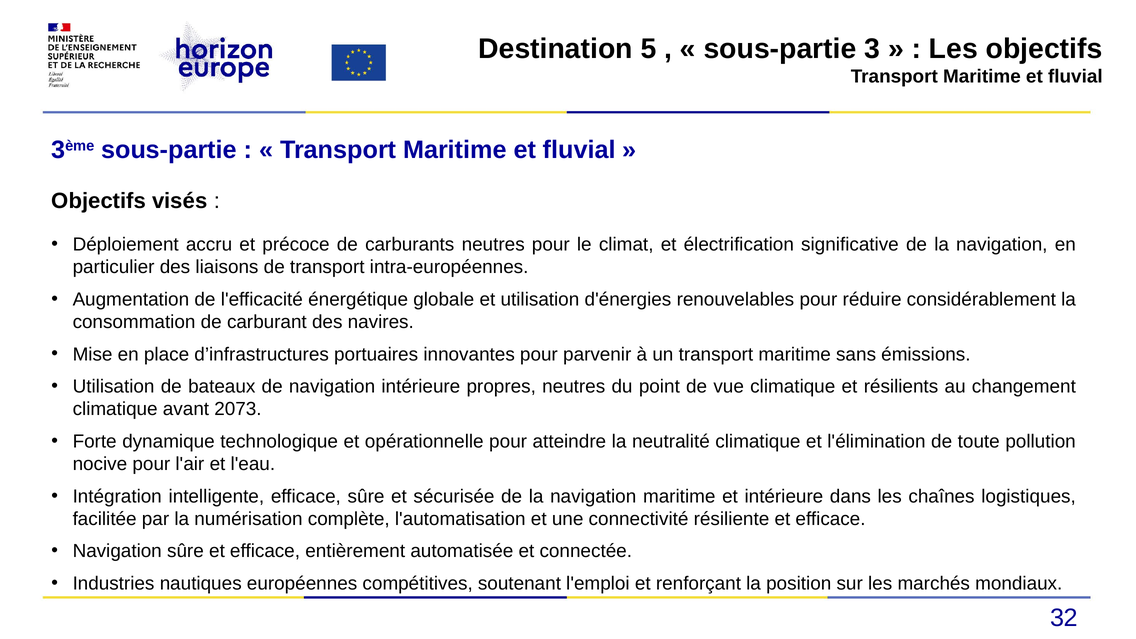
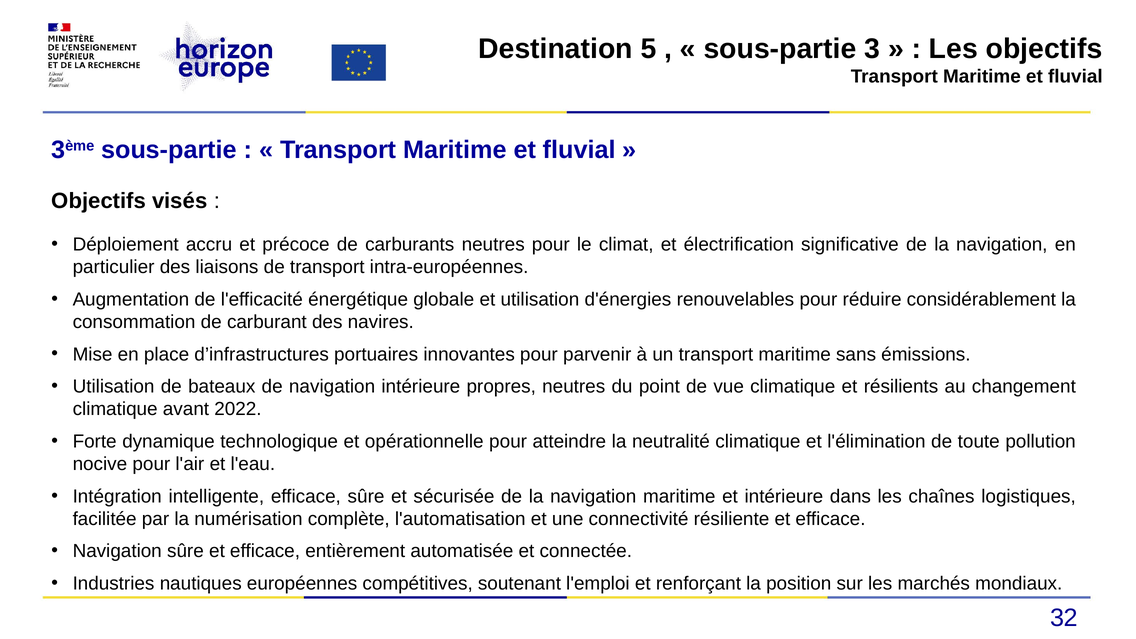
2073: 2073 -> 2022
